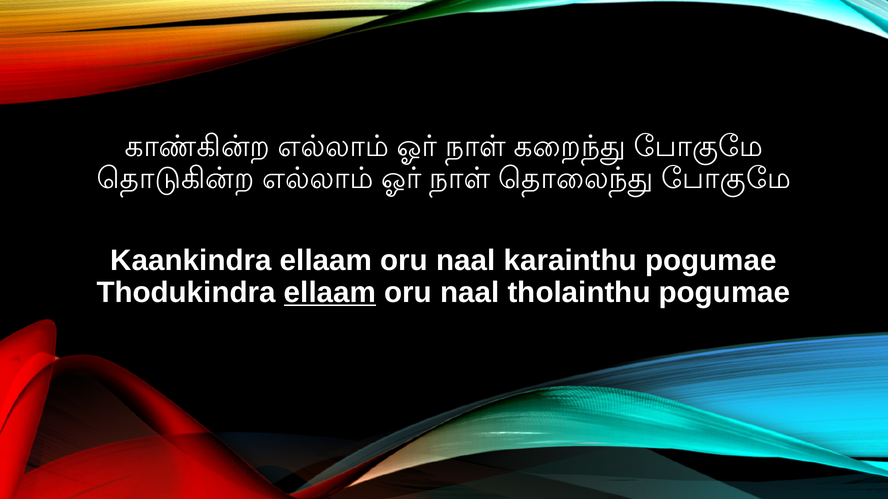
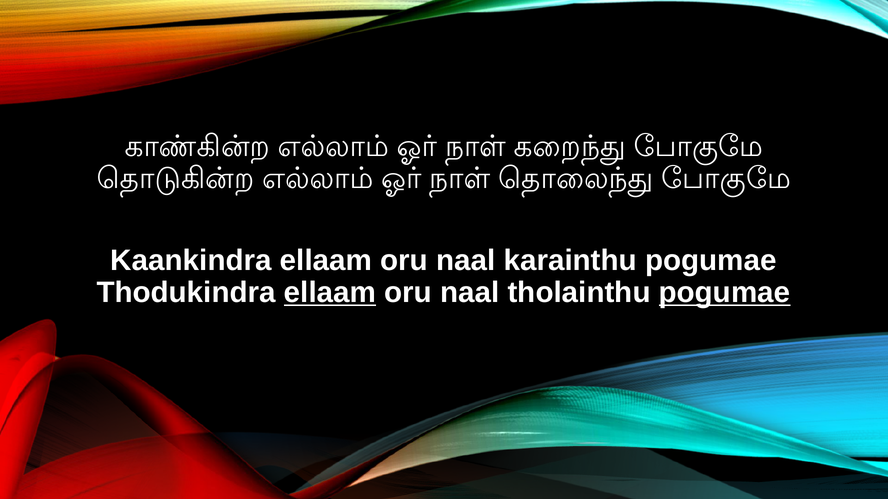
pogumae at (725, 293) underline: none -> present
